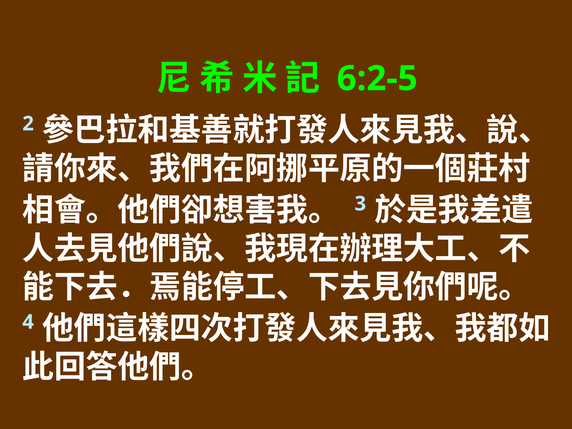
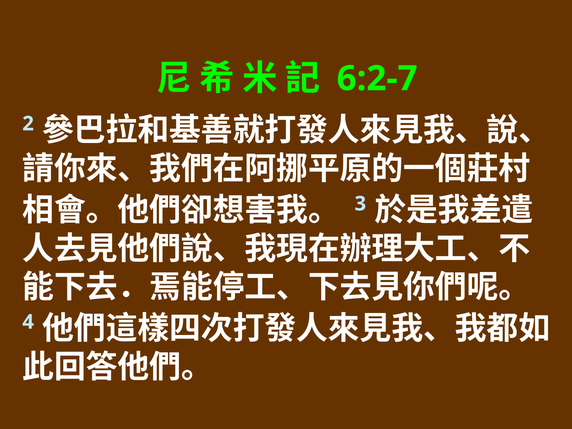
6:2-5: 6:2-5 -> 6:2-7
